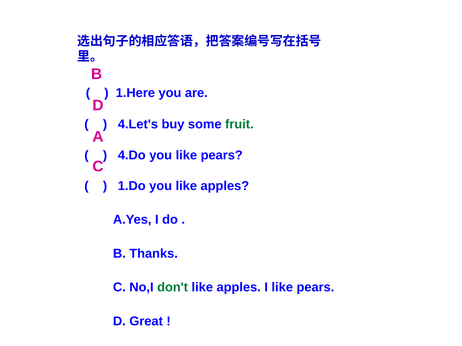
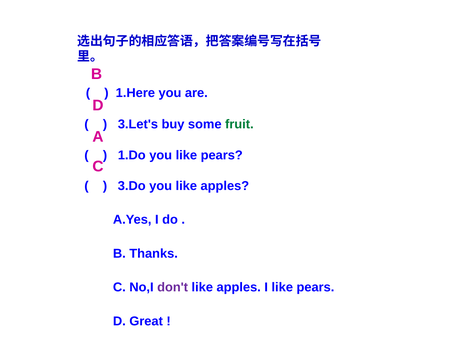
4.Let's: 4.Let's -> 3.Let's
4.Do: 4.Do -> 1.Do
1.Do: 1.Do -> 3.Do
don't colour: green -> purple
